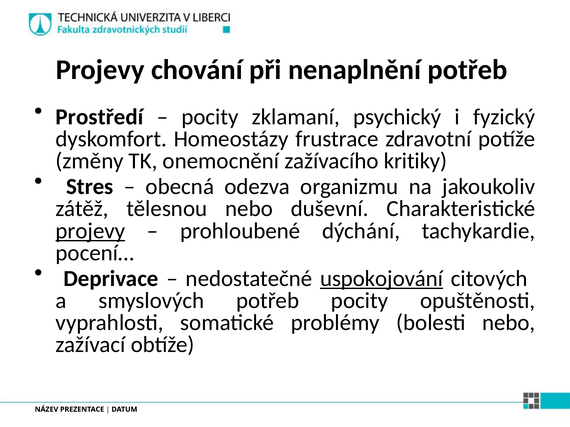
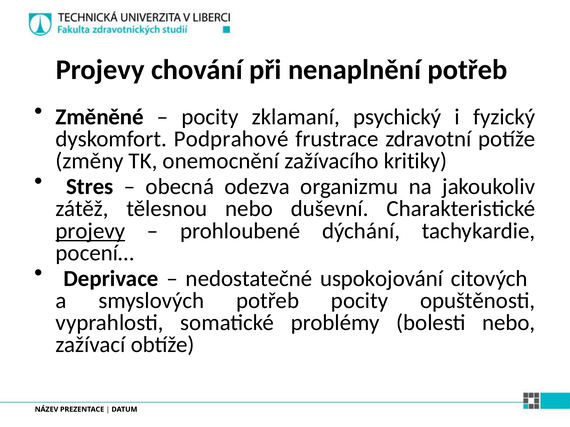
Prostředí: Prostředí -> Změněné
Homeostázy: Homeostázy -> Podprahové
uspokojování underline: present -> none
